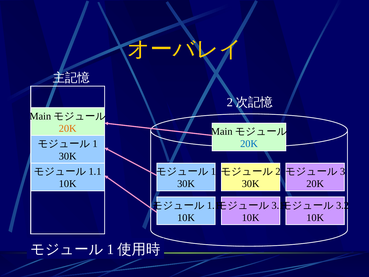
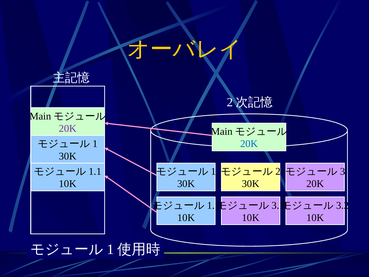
20K at (68, 128) colour: orange -> purple
